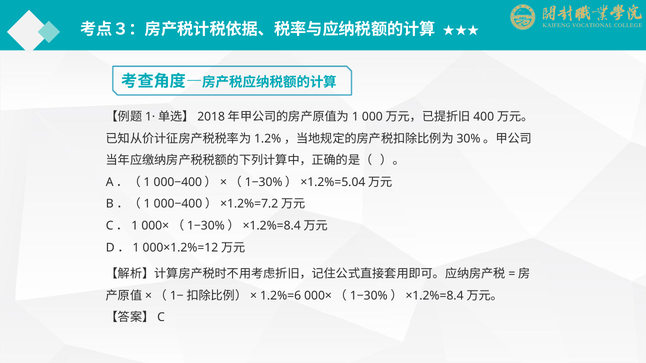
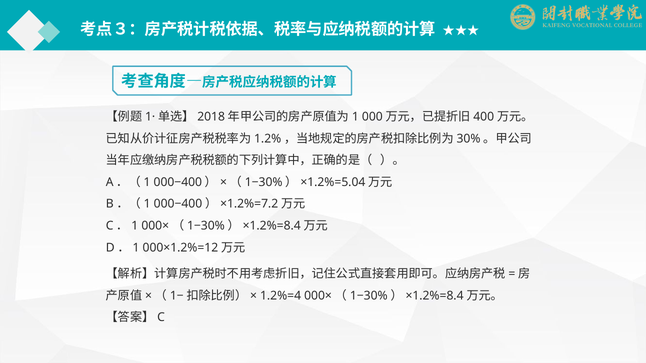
1.2%=6: 1.2%=6 -> 1.2%=4
